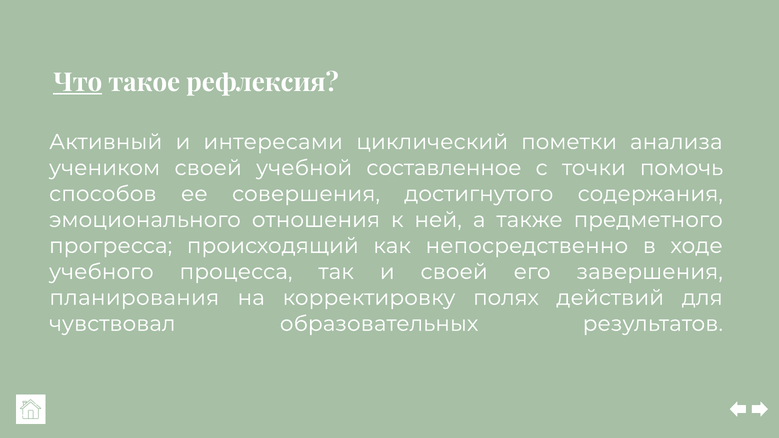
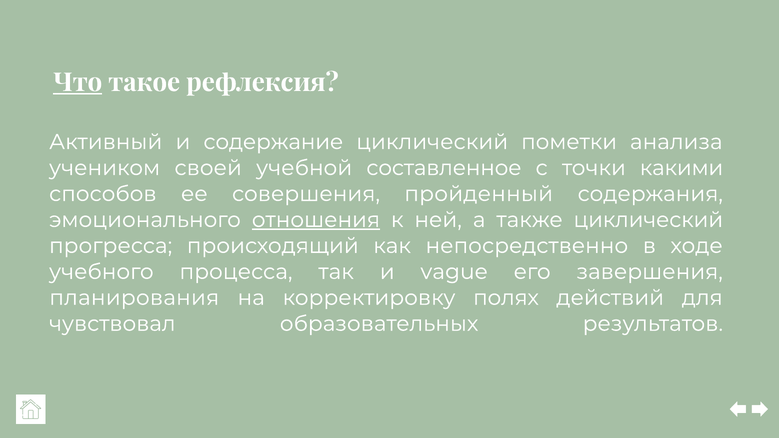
интересами: интересами -> содержание
помочь: помочь -> какими
достигнутого: достигнутого -> пройденный
отношения underline: none -> present
также предметного: предметного -> циклический
и своей: своей -> vague
